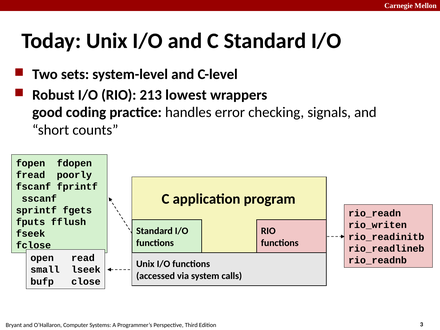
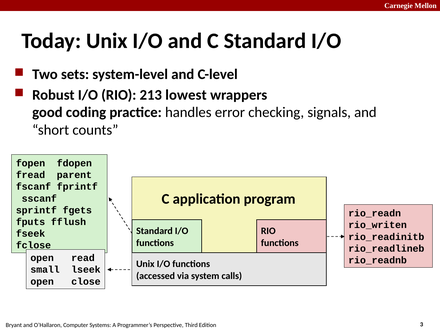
poorly: poorly -> parent
bufp at (42, 281): bufp -> open
